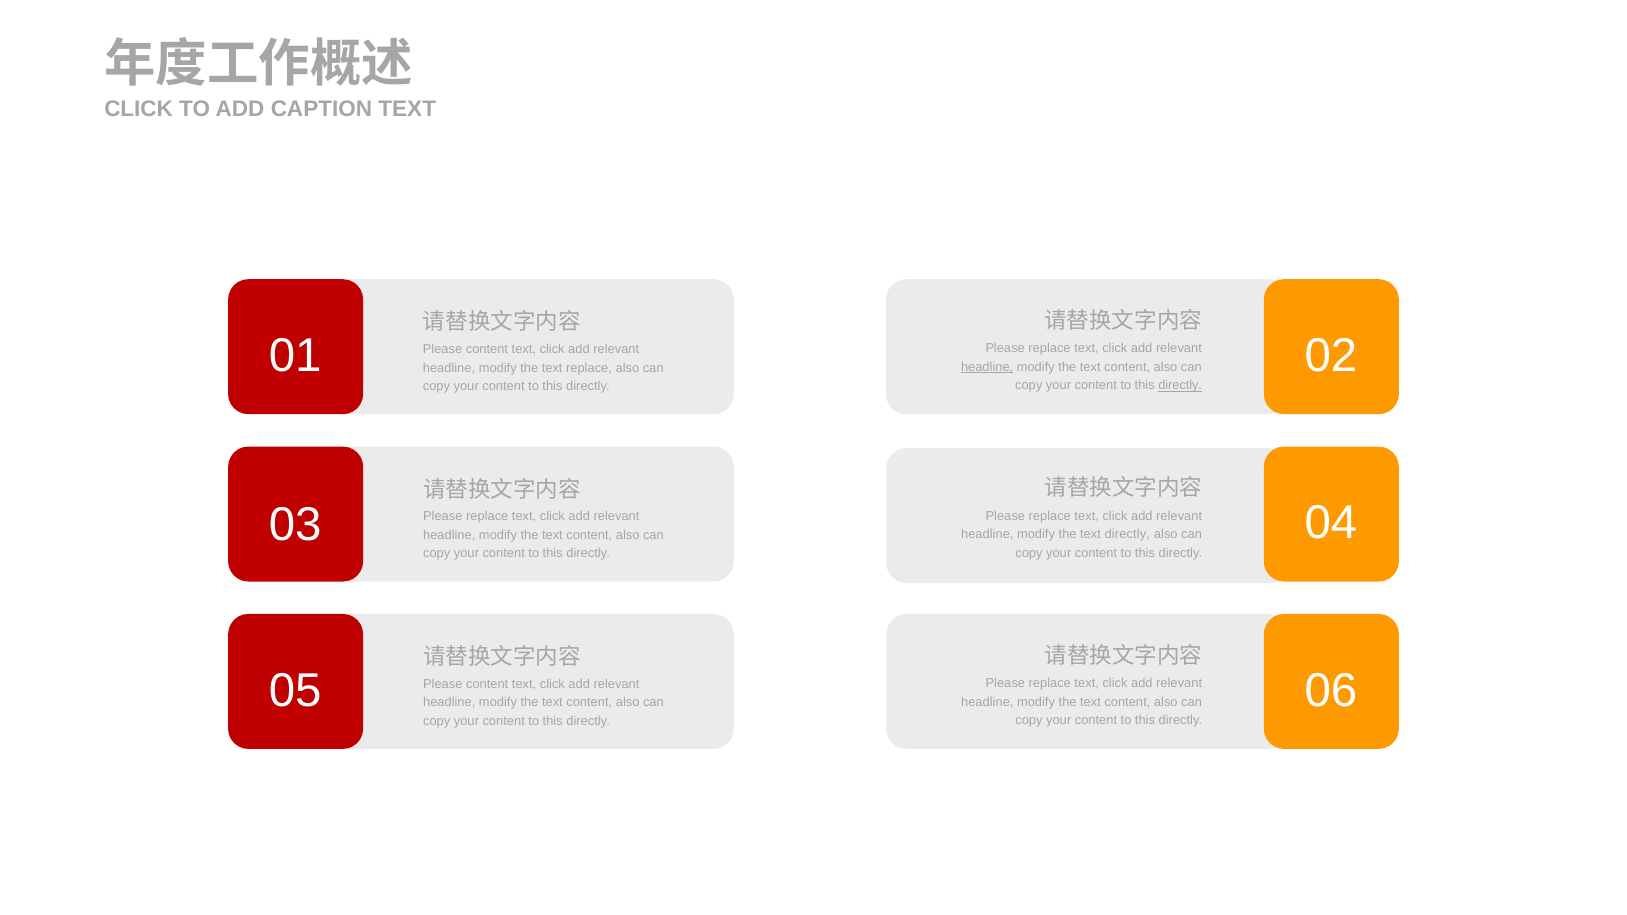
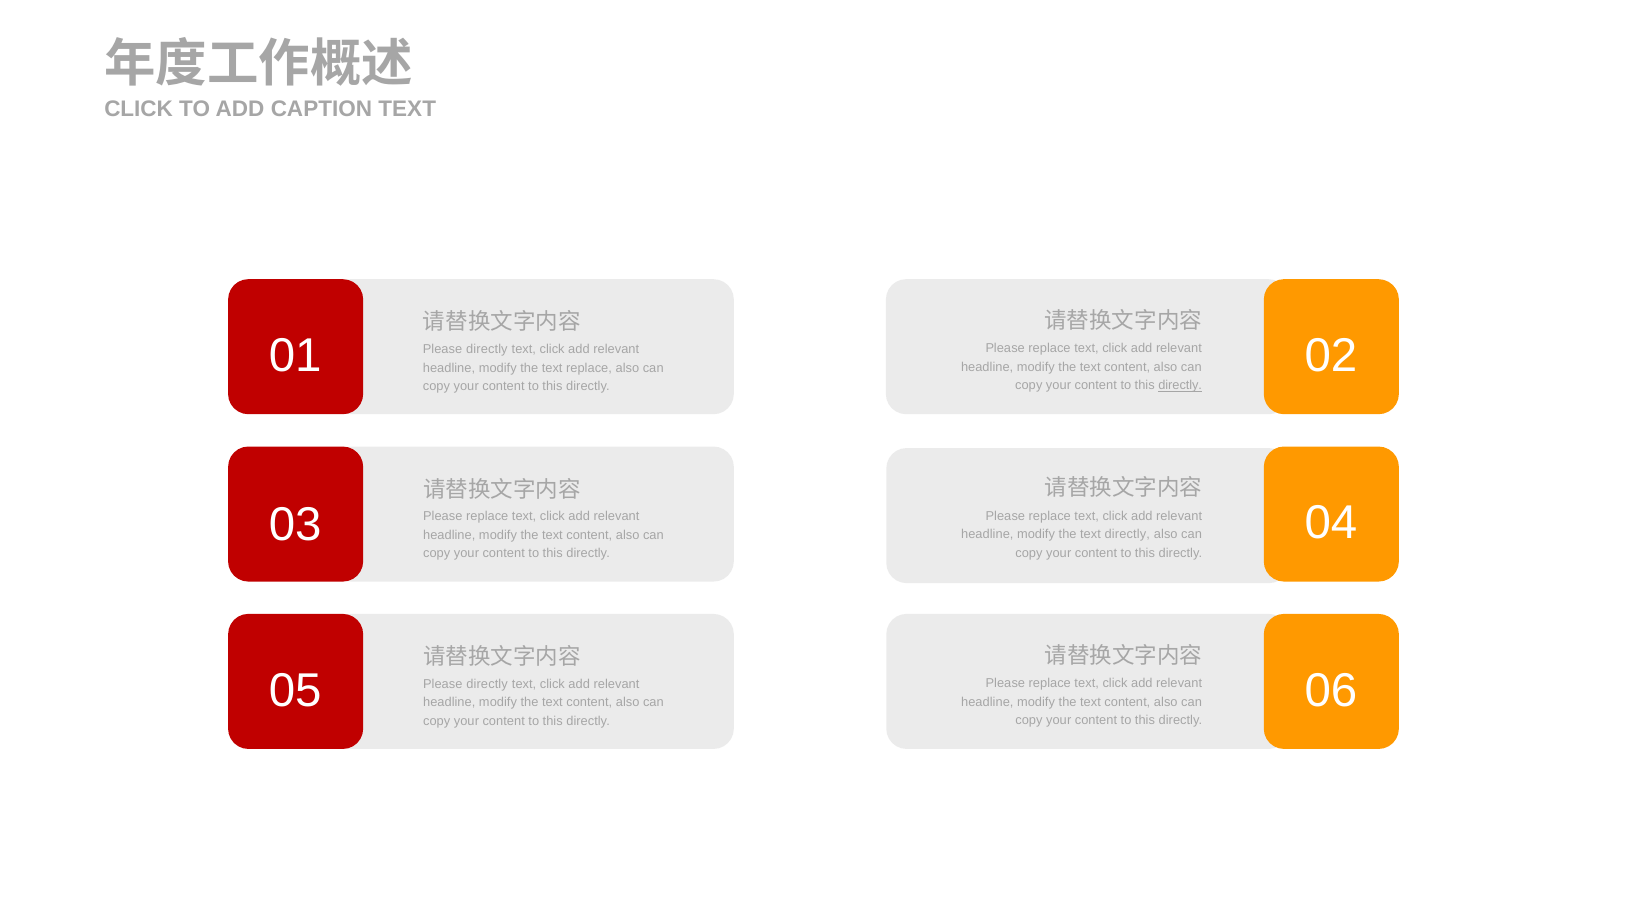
content at (487, 349): content -> directly
headline at (987, 367) underline: present -> none
content at (487, 684): content -> directly
